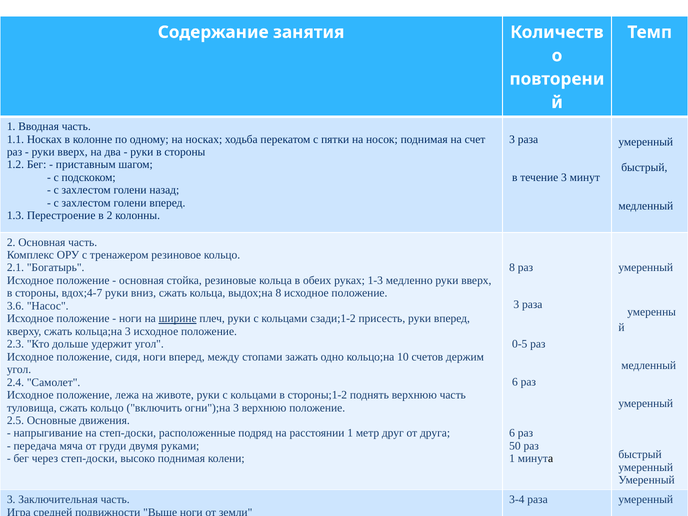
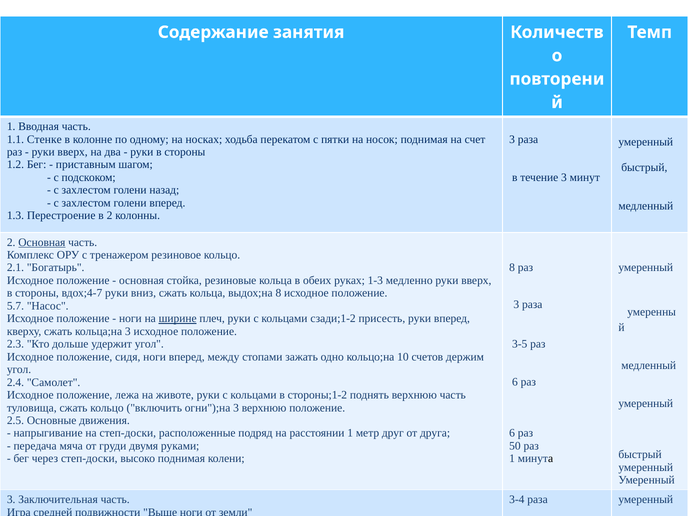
1.1 Носках: Носках -> Стенке
Основная at (42, 242) underline: none -> present
3.6: 3.6 -> 5.7
0-5: 0-5 -> 3-5
